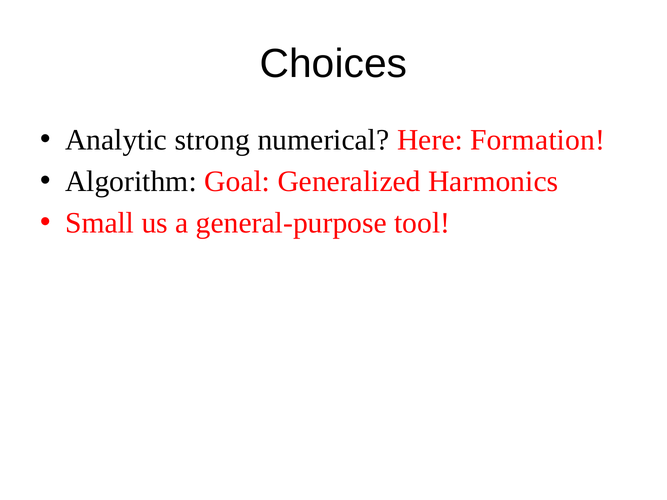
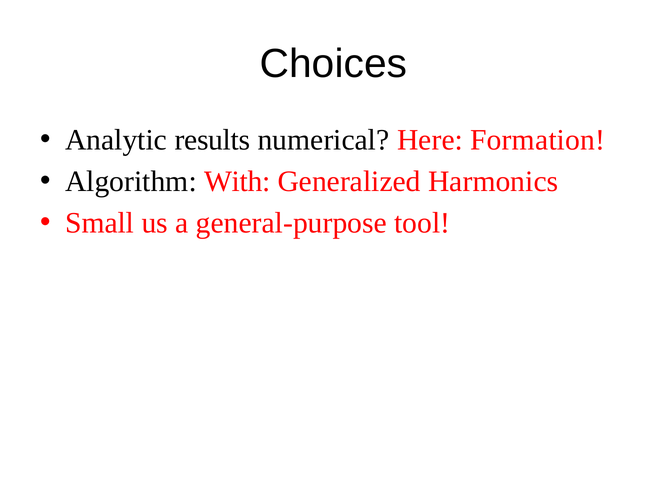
strong: strong -> results
Goal: Goal -> With
